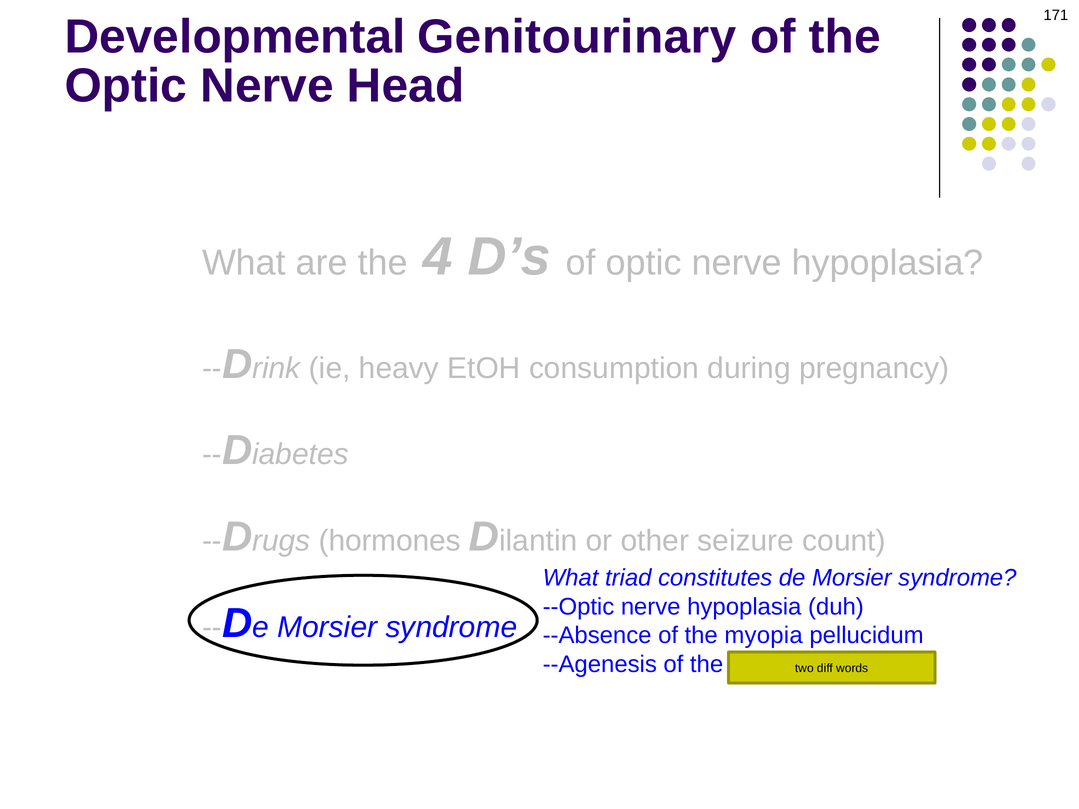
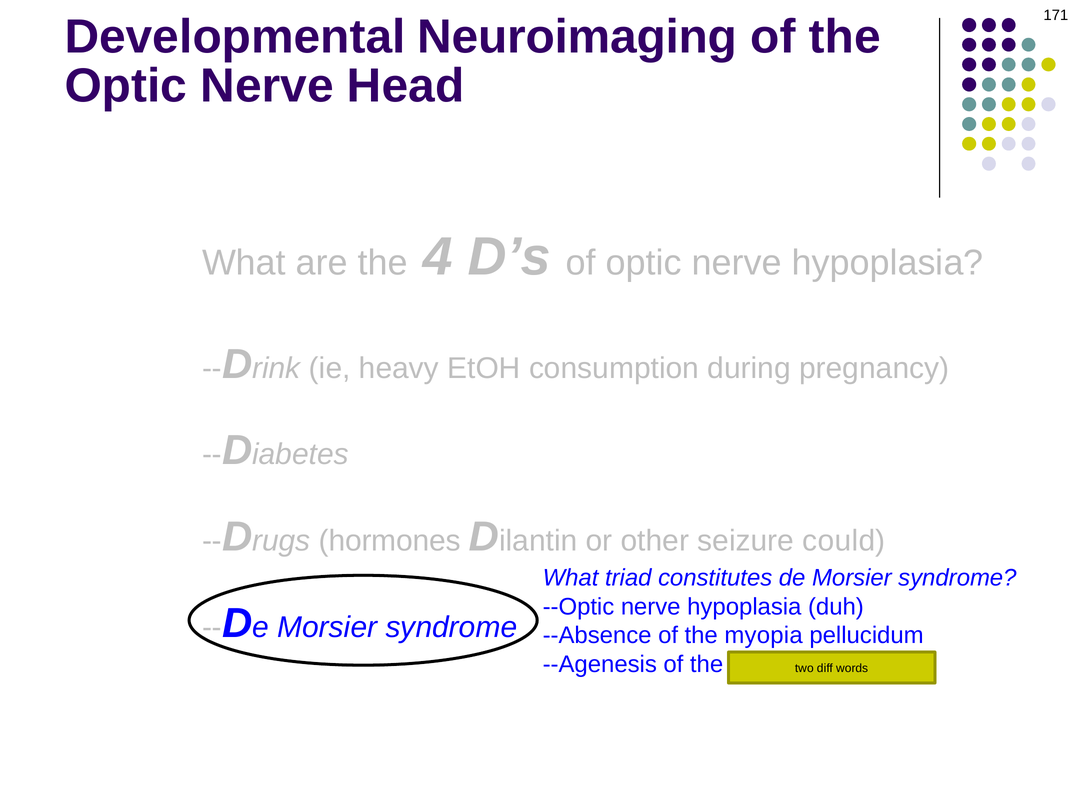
Genitourinary: Genitourinary -> Neuroimaging
count: count -> could
